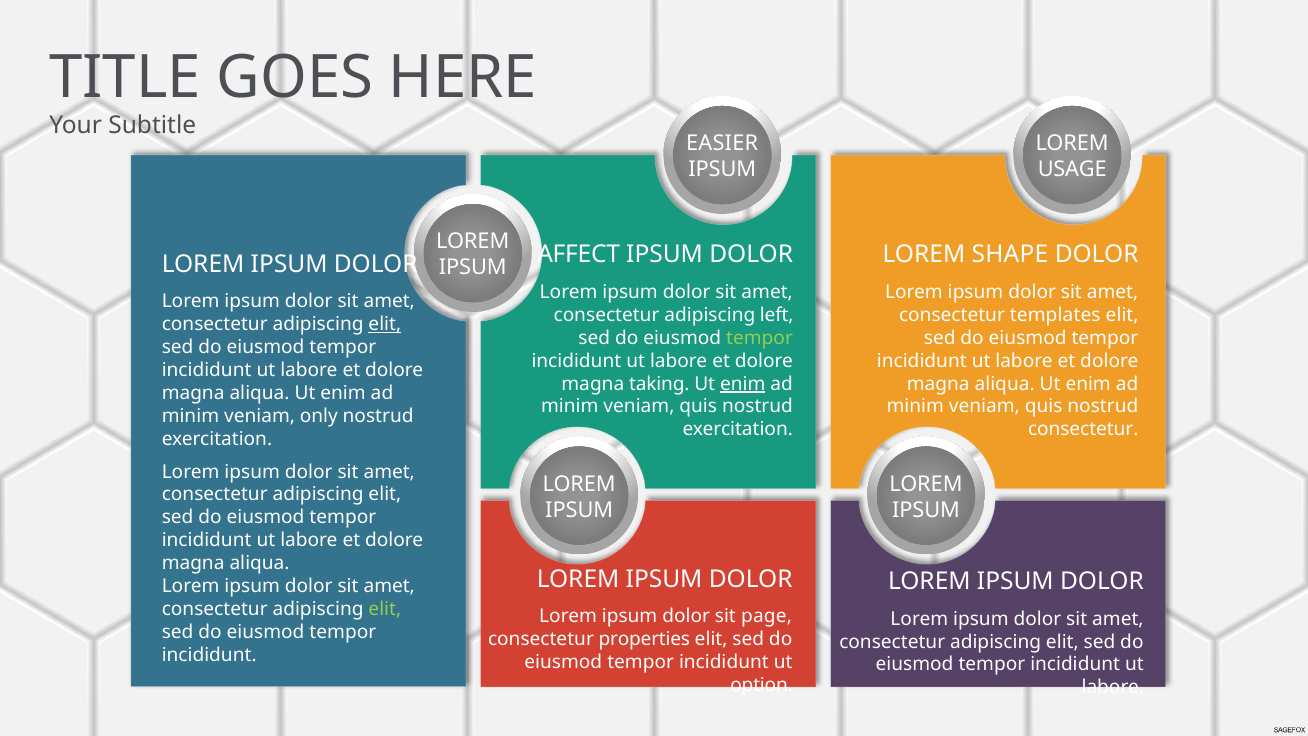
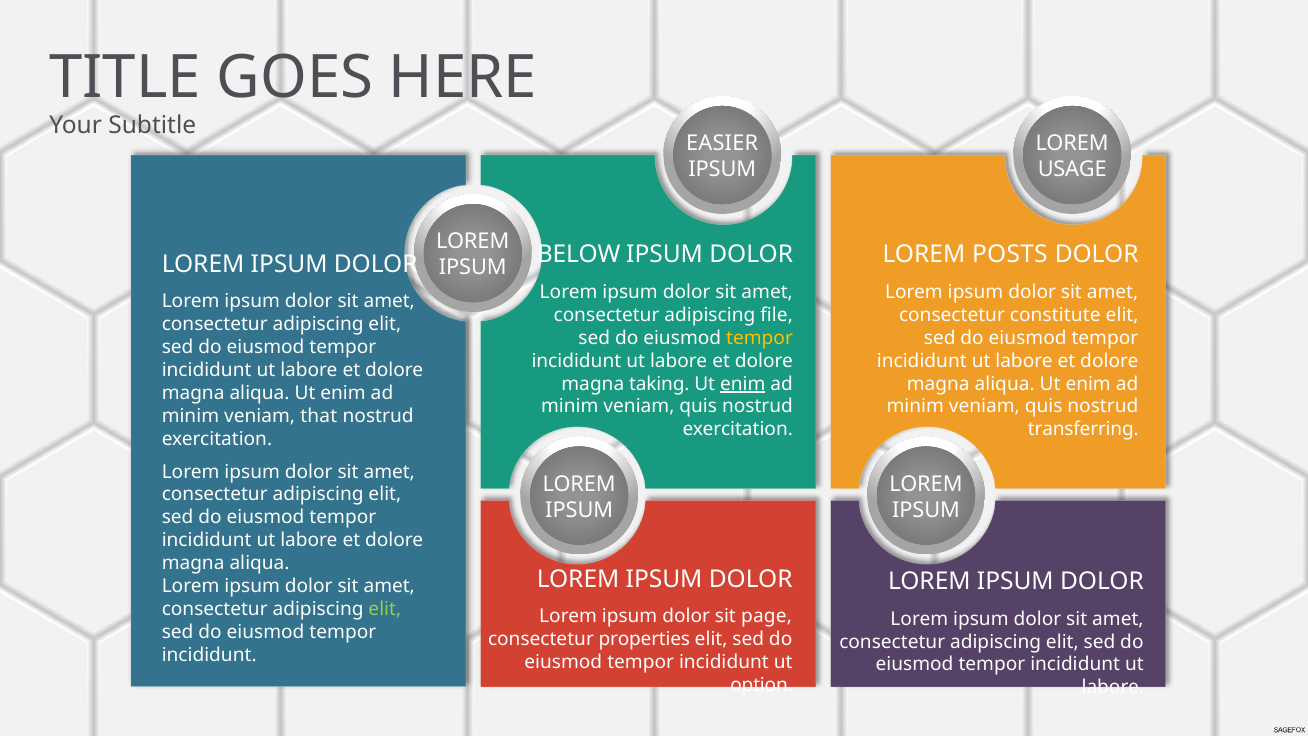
AFFECT: AFFECT -> BELOW
SHAPE: SHAPE -> POSTS
left: left -> file
templates: templates -> constitute
elit at (385, 324) underline: present -> none
tempor at (760, 338) colour: light green -> yellow
only: only -> that
consectetur at (1083, 429): consectetur -> transferring
